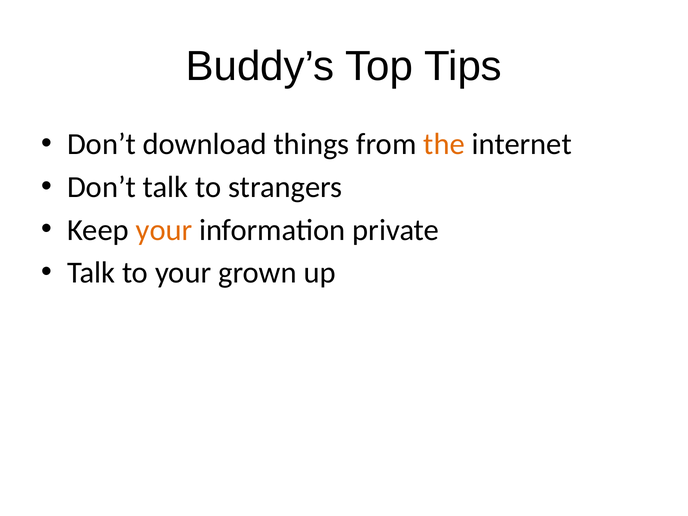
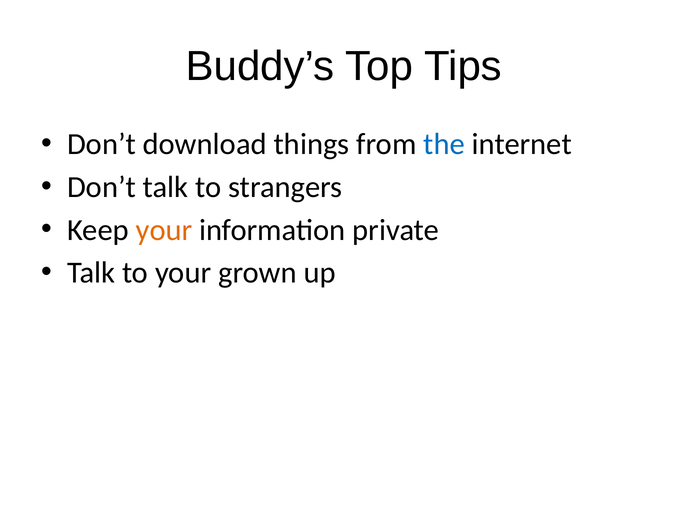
the colour: orange -> blue
